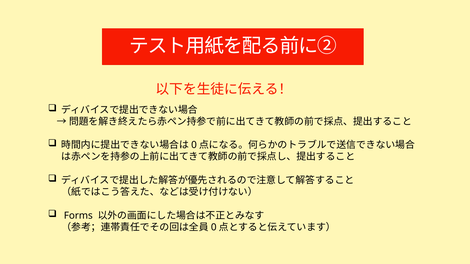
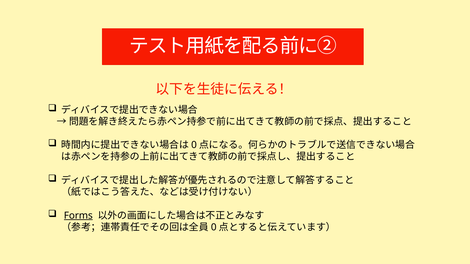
Forms underline: none -> present
